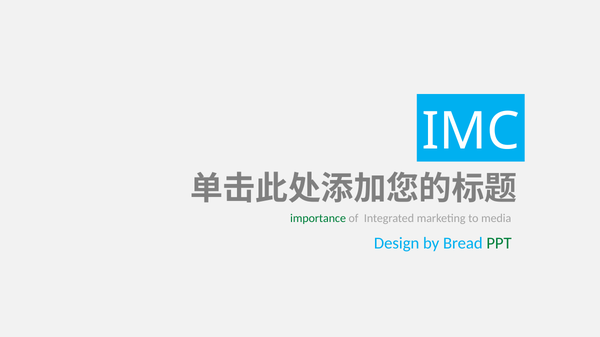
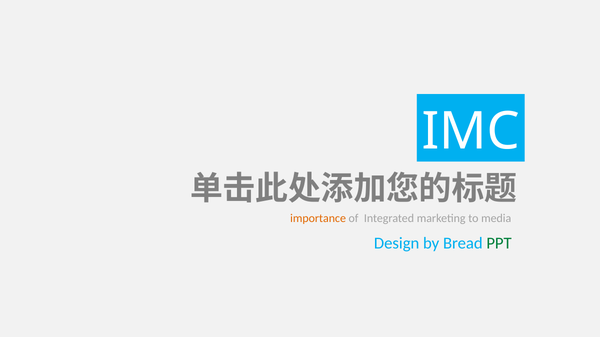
importance colour: green -> orange
